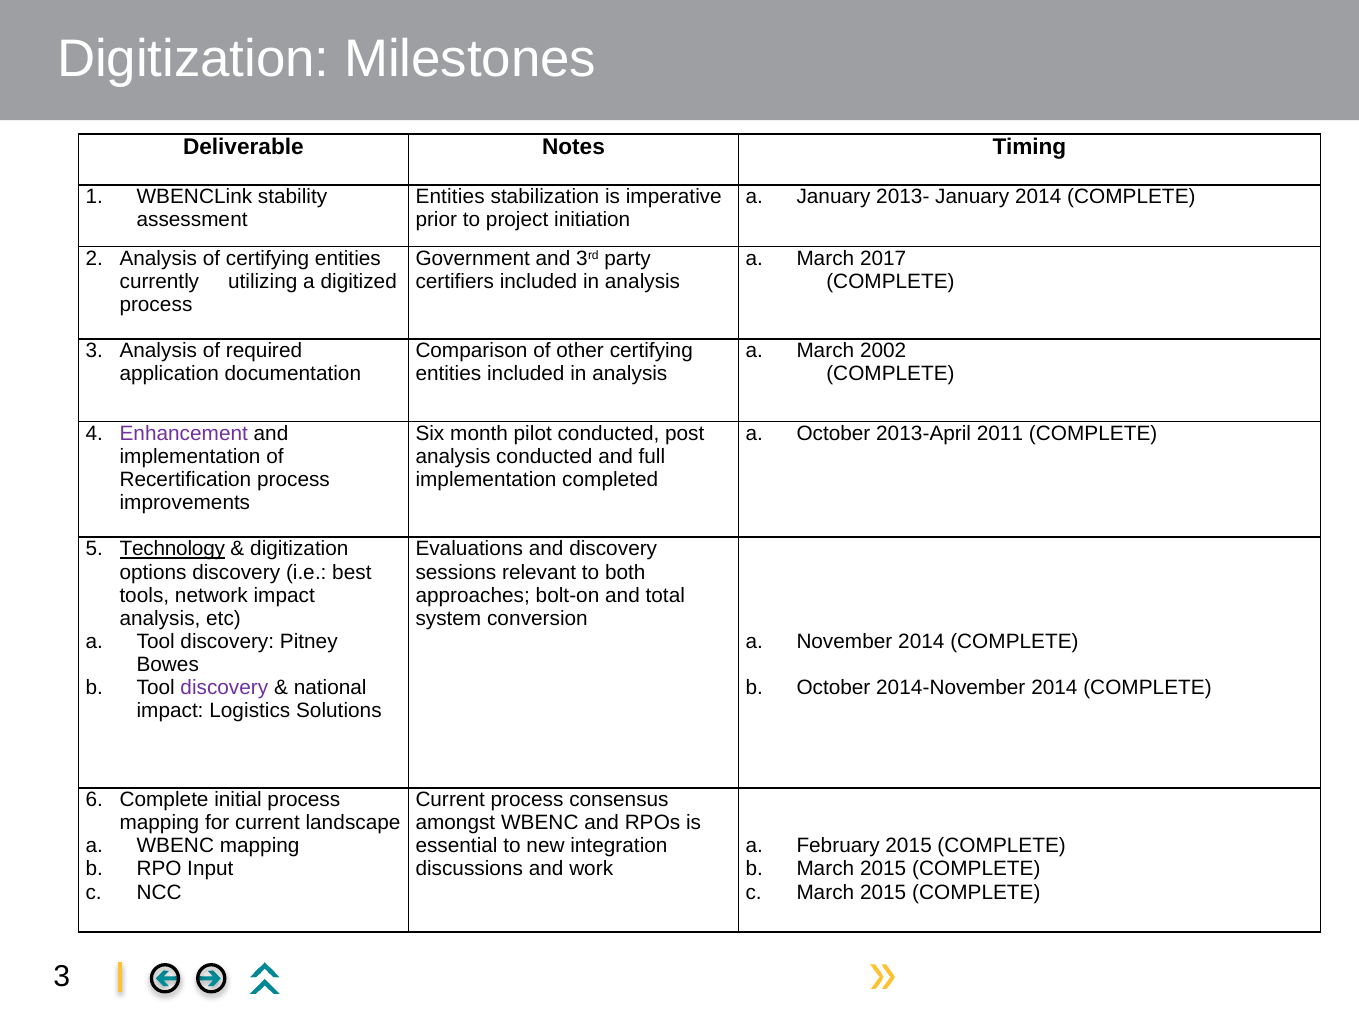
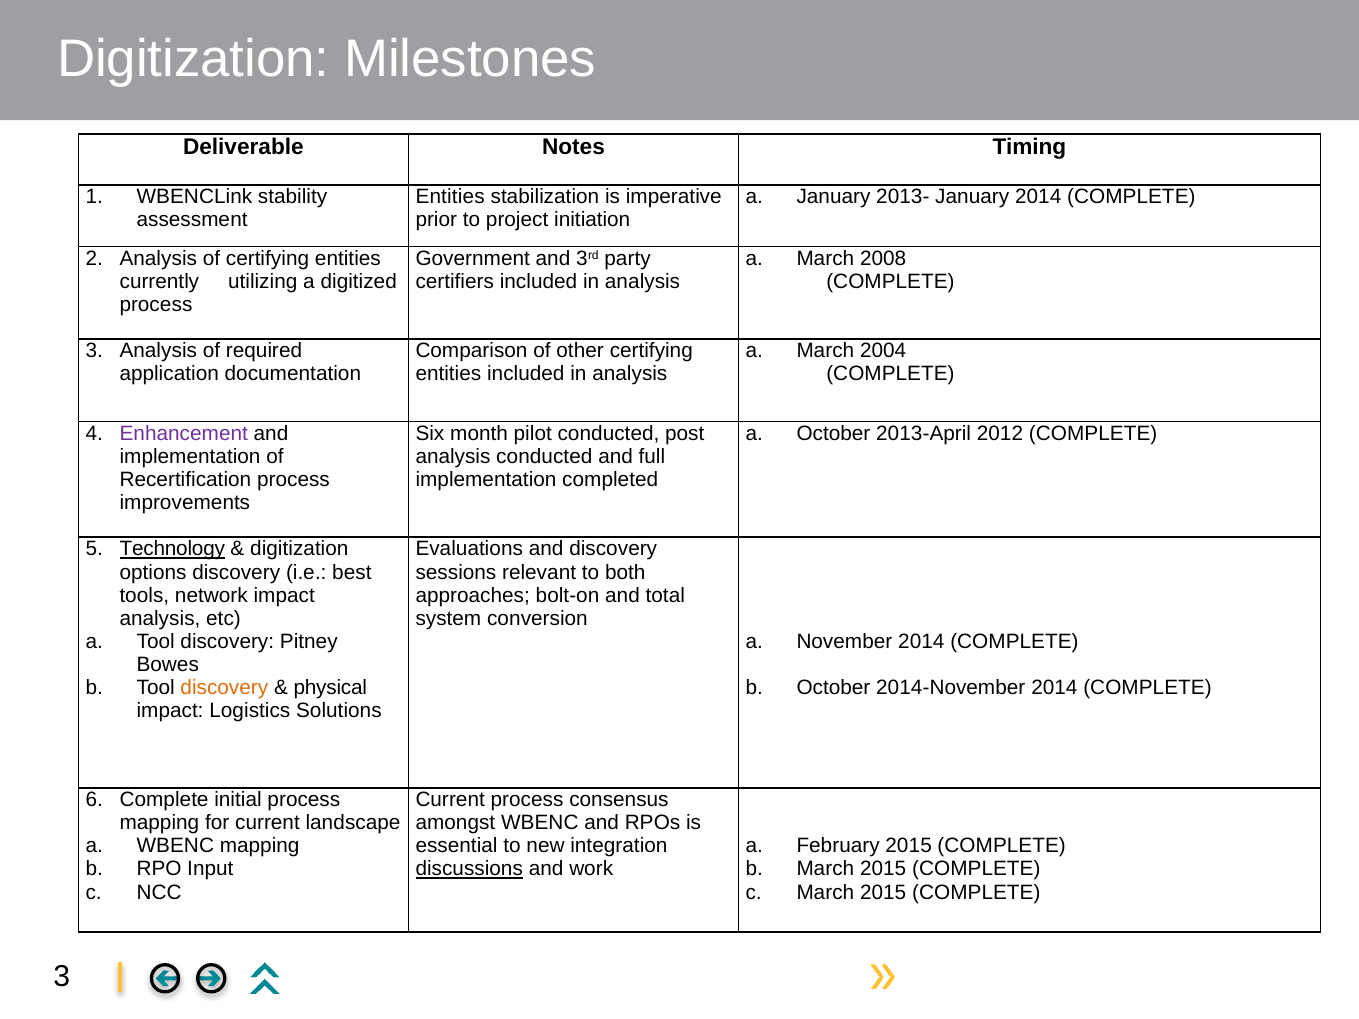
2017: 2017 -> 2008
2002: 2002 -> 2004
2011: 2011 -> 2012
discovery at (224, 688) colour: purple -> orange
national: national -> physical
discussions underline: none -> present
